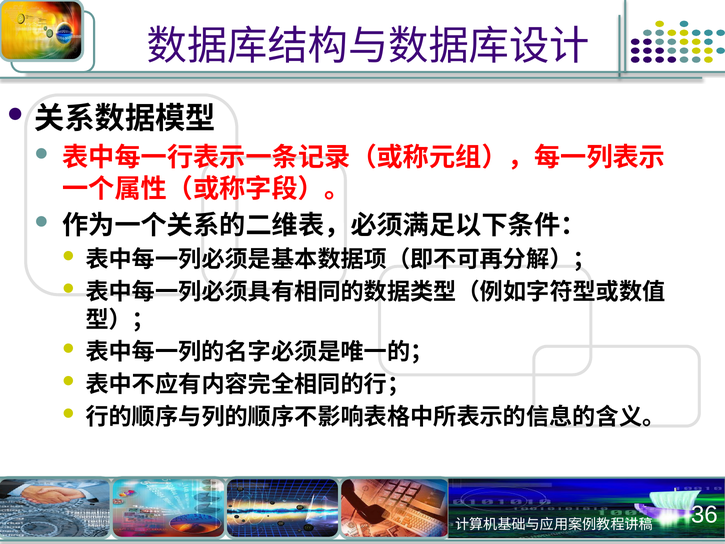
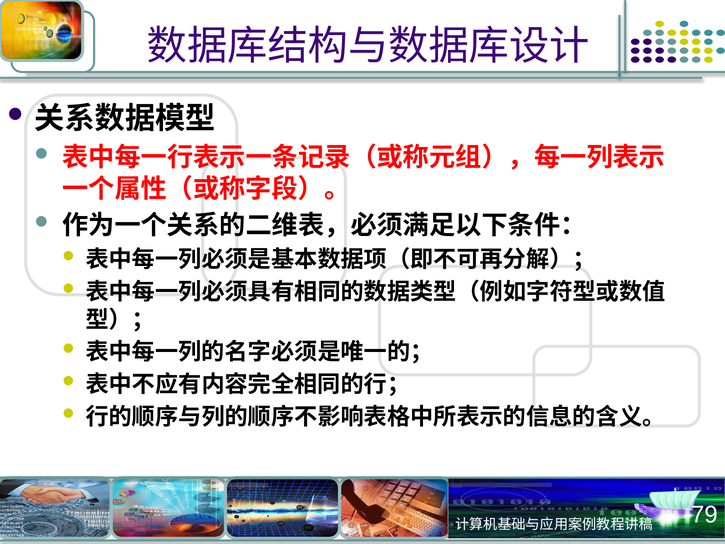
36: 36 -> 79
